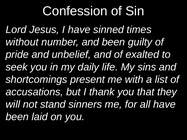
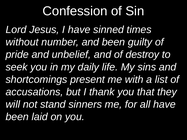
exalted: exalted -> destroy
